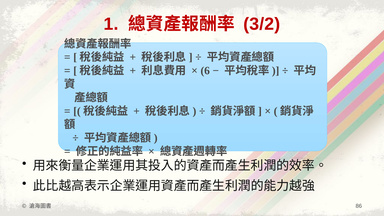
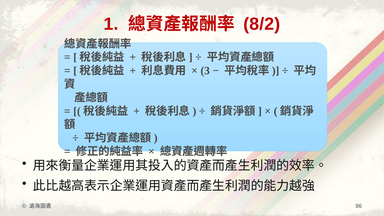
3/2: 3/2 -> 8/2
6: 6 -> 3
